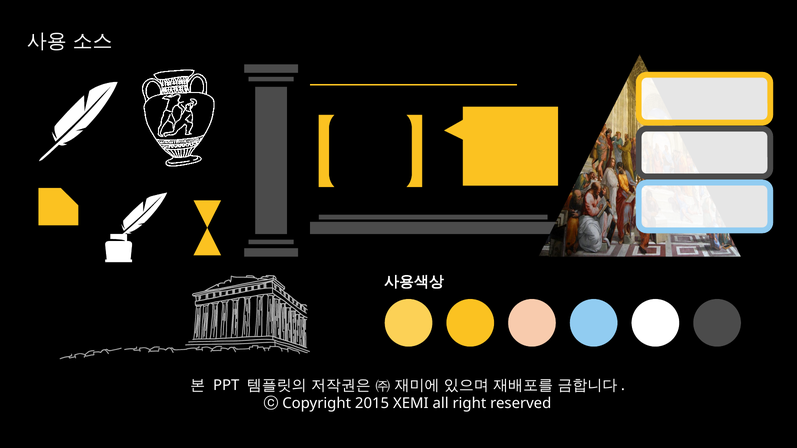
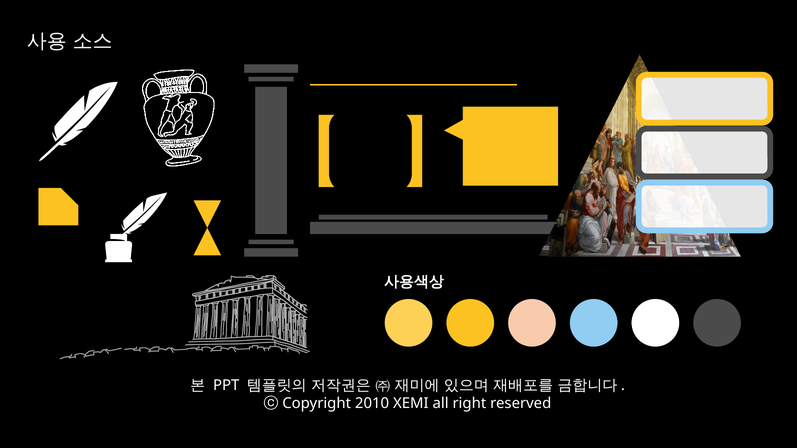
2015: 2015 -> 2010
